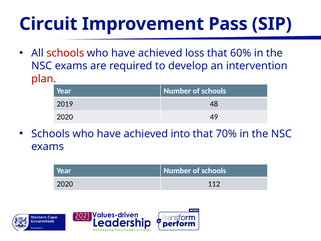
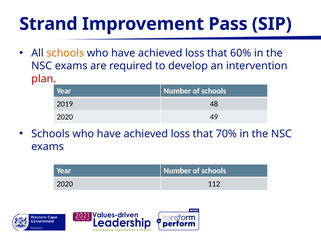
Circuit: Circuit -> Strand
schools at (65, 53) colour: red -> orange
into at (180, 134): into -> loss
